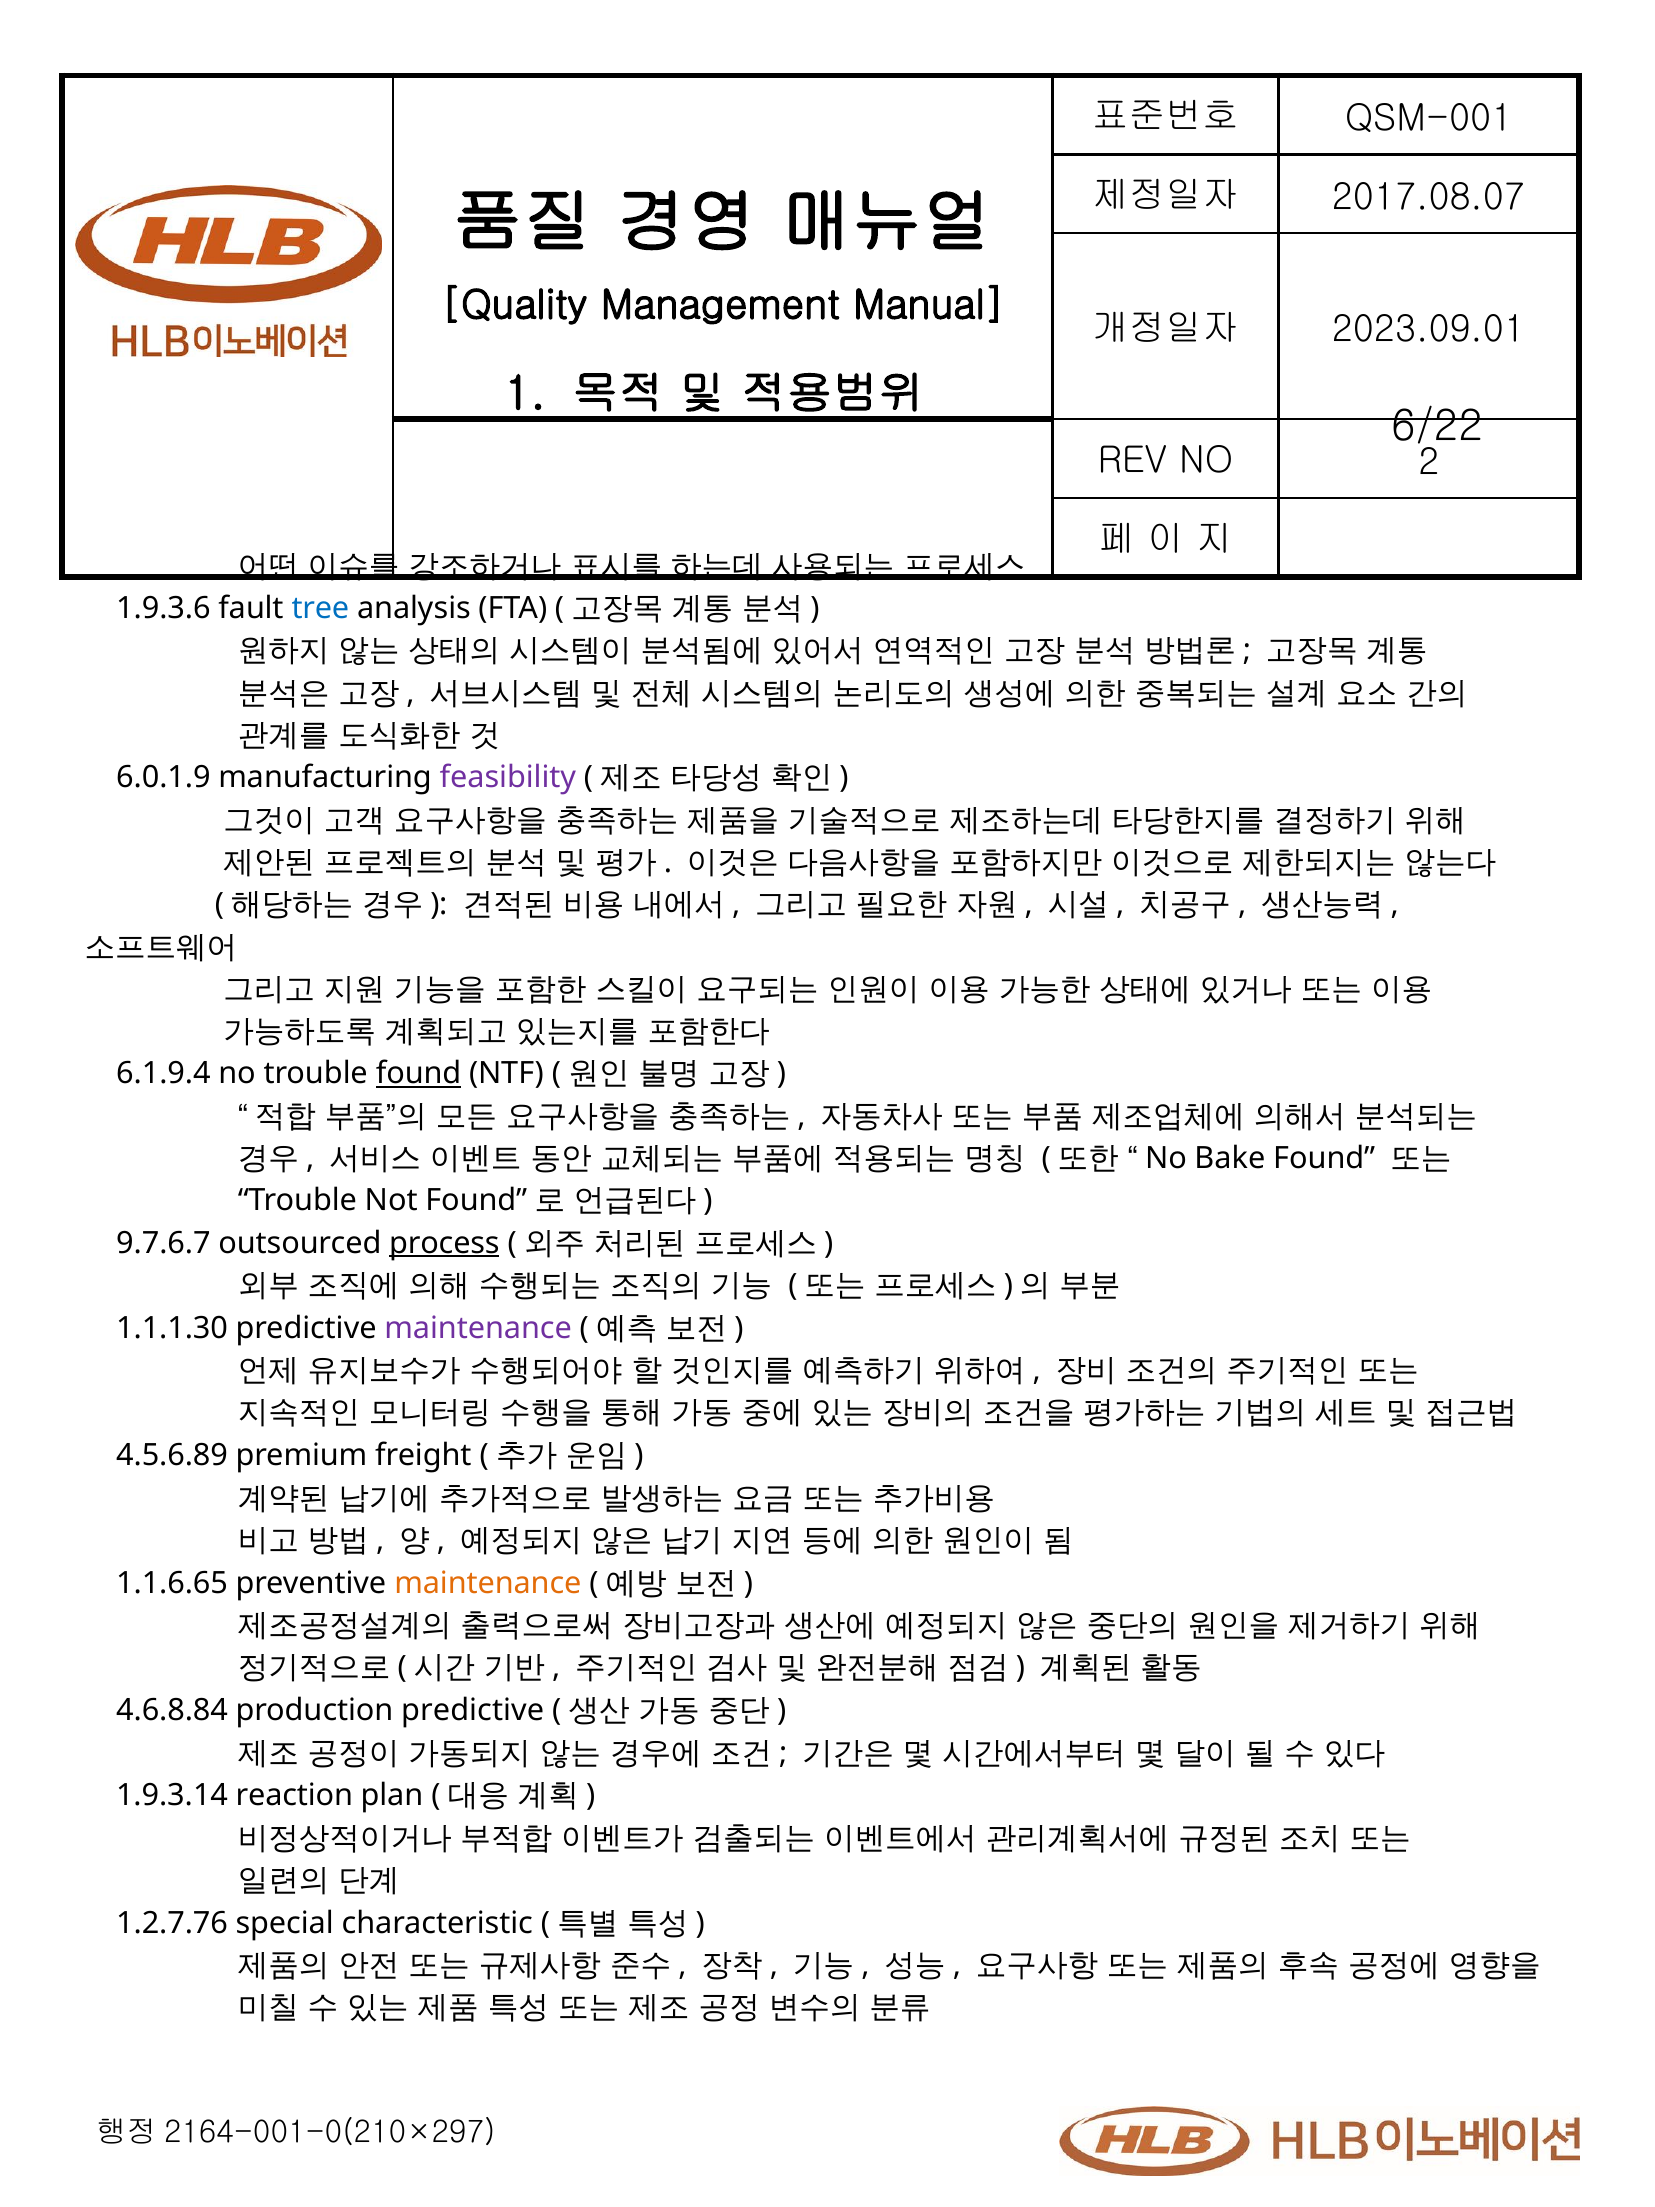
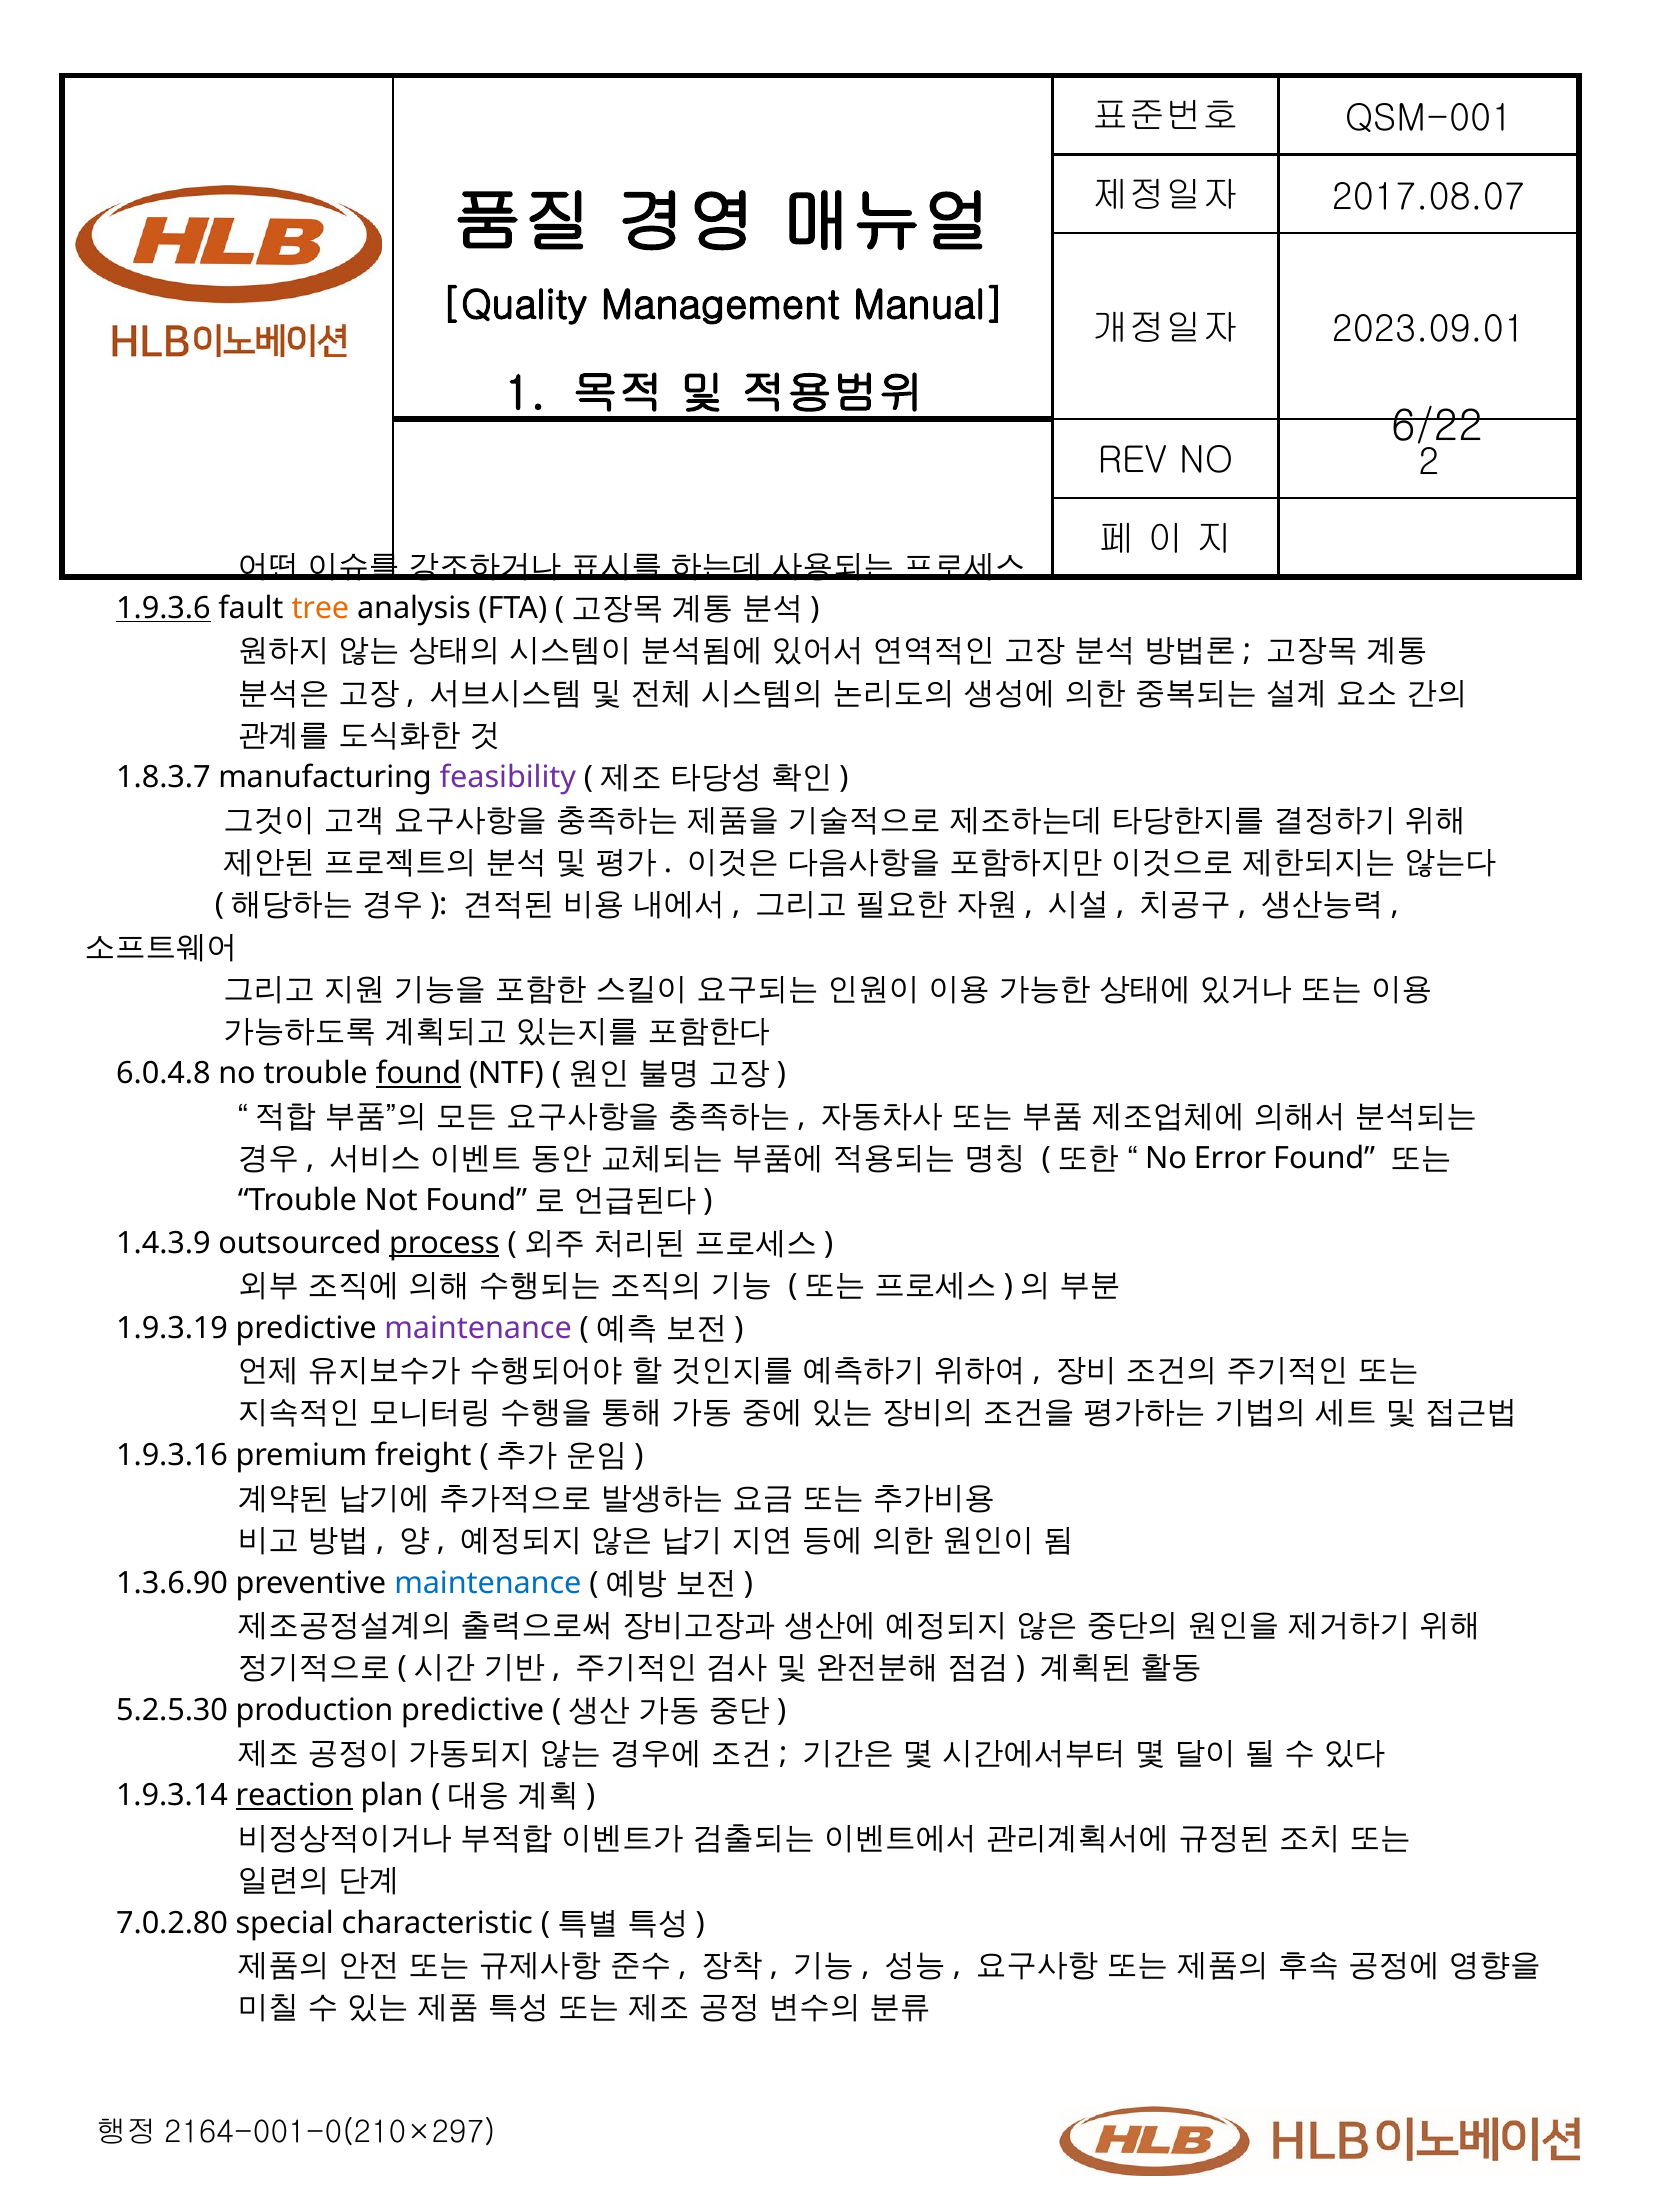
1.9.3.6 underline: none -> present
tree colour: blue -> orange
6.0.1.9: 6.0.1.9 -> 1.8.3.7
6.1.9.4: 6.1.9.4 -> 6.0.4.8
Bake: Bake -> Error
9.7.6.7: 9.7.6.7 -> 1.4.3.9
1.1.1.30: 1.1.1.30 -> 1.9.3.19
4.5.6.89: 4.5.6.89 -> 1.9.3.16
1.1.6.65: 1.1.6.65 -> 1.3.6.90
maintenance at (488, 1583) colour: orange -> blue
4.6.8.84: 4.6.8.84 -> 5.2.5.30
reaction underline: none -> present
1.2.7.76: 1.2.7.76 -> 7.0.2.80
